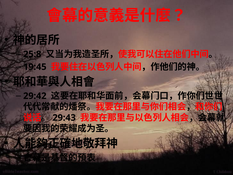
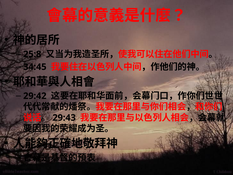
19:45: 19:45 -> 34:45
